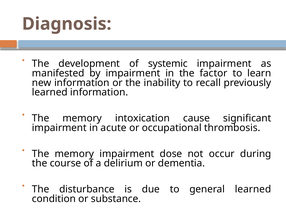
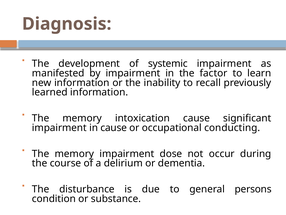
in acute: acute -> cause
thrombosis: thrombosis -> conducting
general learned: learned -> persons
